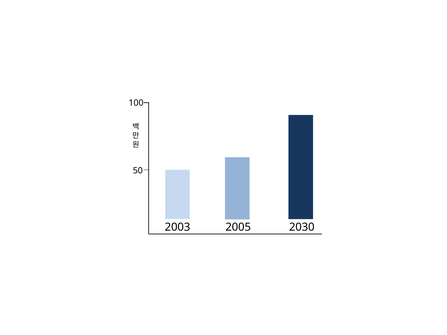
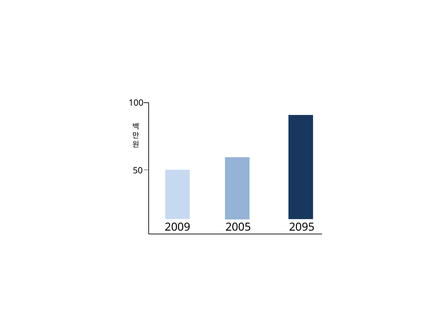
2003: 2003 -> 2009
2030: 2030 -> 2095
